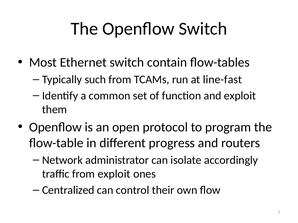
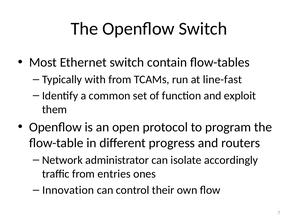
such: such -> with
from exploit: exploit -> entries
Centralized: Centralized -> Innovation
